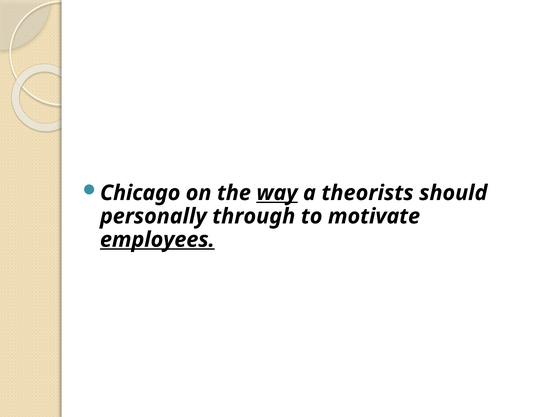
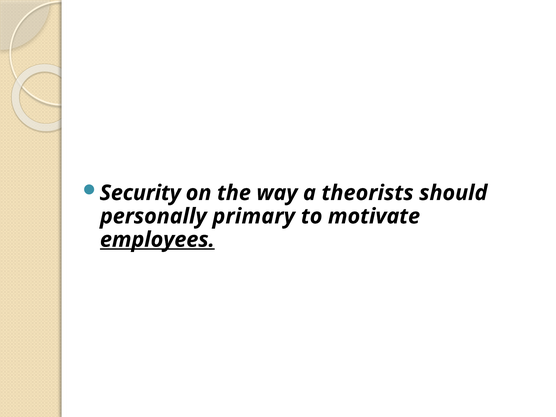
Chicago: Chicago -> Security
way underline: present -> none
through: through -> primary
